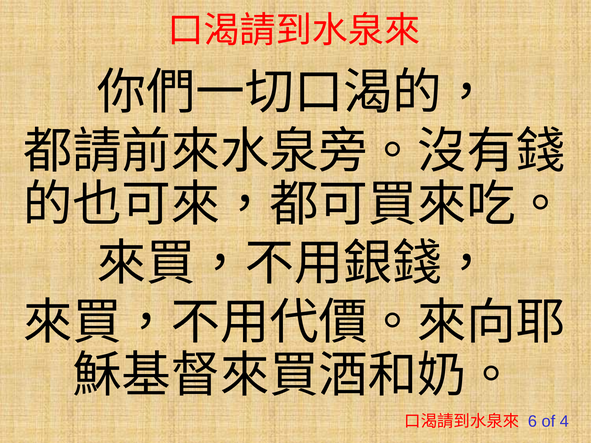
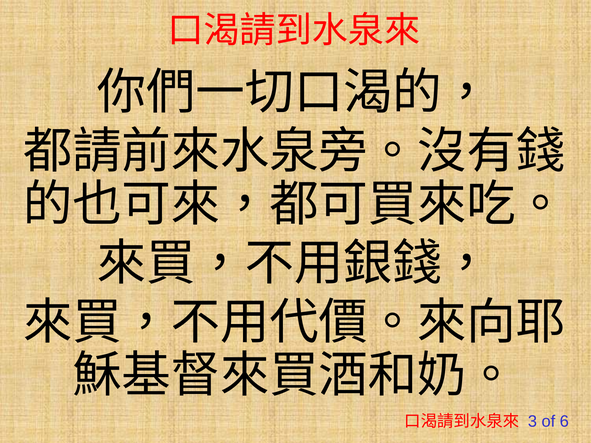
6: 6 -> 3
4: 4 -> 6
